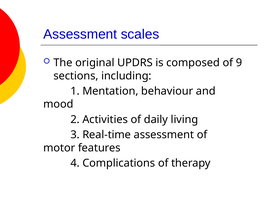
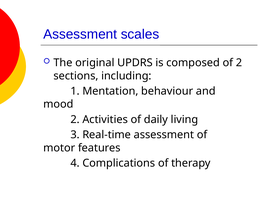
of 9: 9 -> 2
